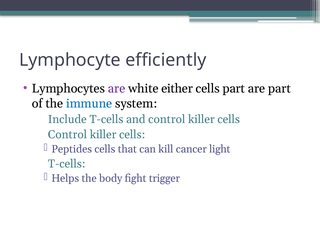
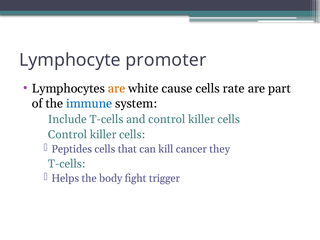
efficiently: efficiently -> promoter
are at (117, 89) colour: purple -> orange
either: either -> cause
cells part: part -> rate
light: light -> they
